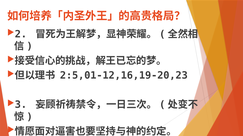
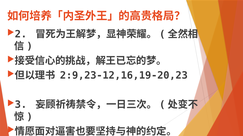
2:5,01-12,16,19-20,23: 2:5,01-12,16,19-20,23 -> 2:9,23-12,16,19-20,23
